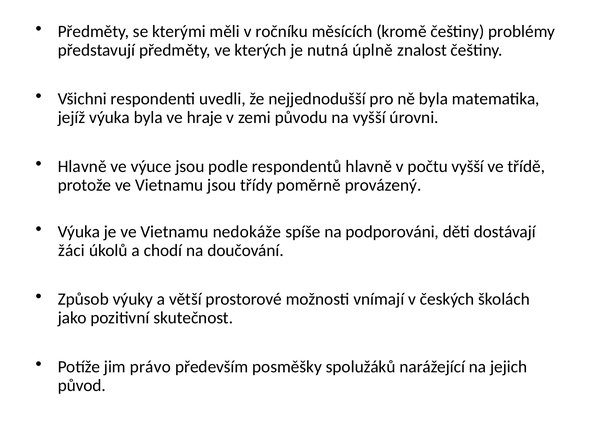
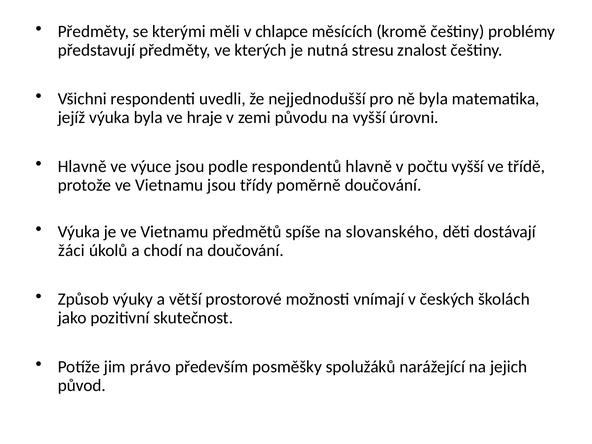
ročníku: ročníku -> chlapce
úplně: úplně -> stresu
poměrně provázený: provázený -> doučování
nedokáže: nedokáže -> předmětů
podporováni: podporováni -> slovanského
